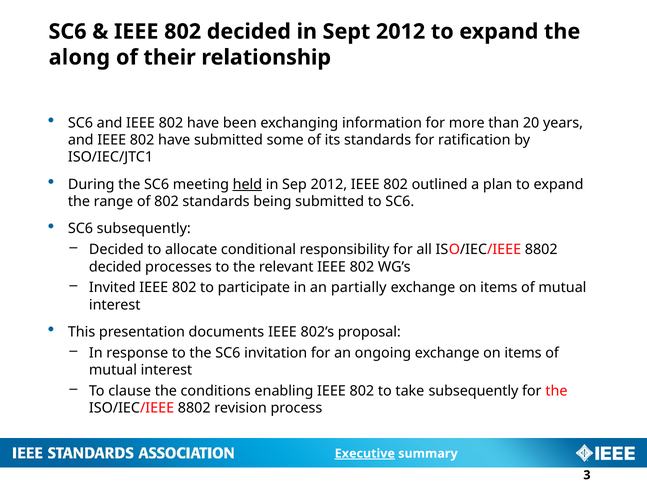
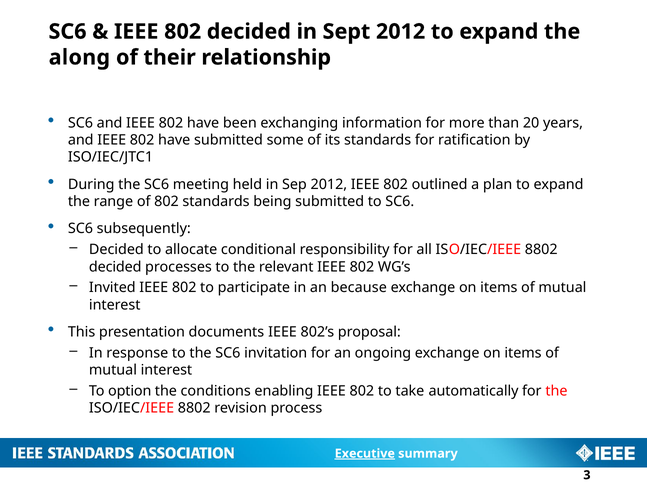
held underline: present -> none
partially: partially -> because
clause: clause -> option
take subsequently: subsequently -> automatically
